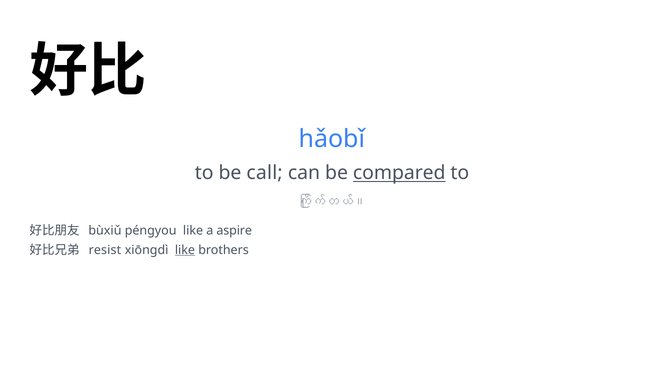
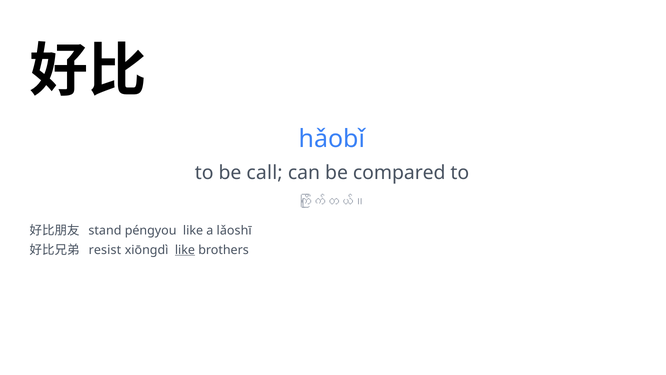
compared underline: present -> none
bùxiǔ: bùxiǔ -> stand
aspire: aspire -> lǎoshī
